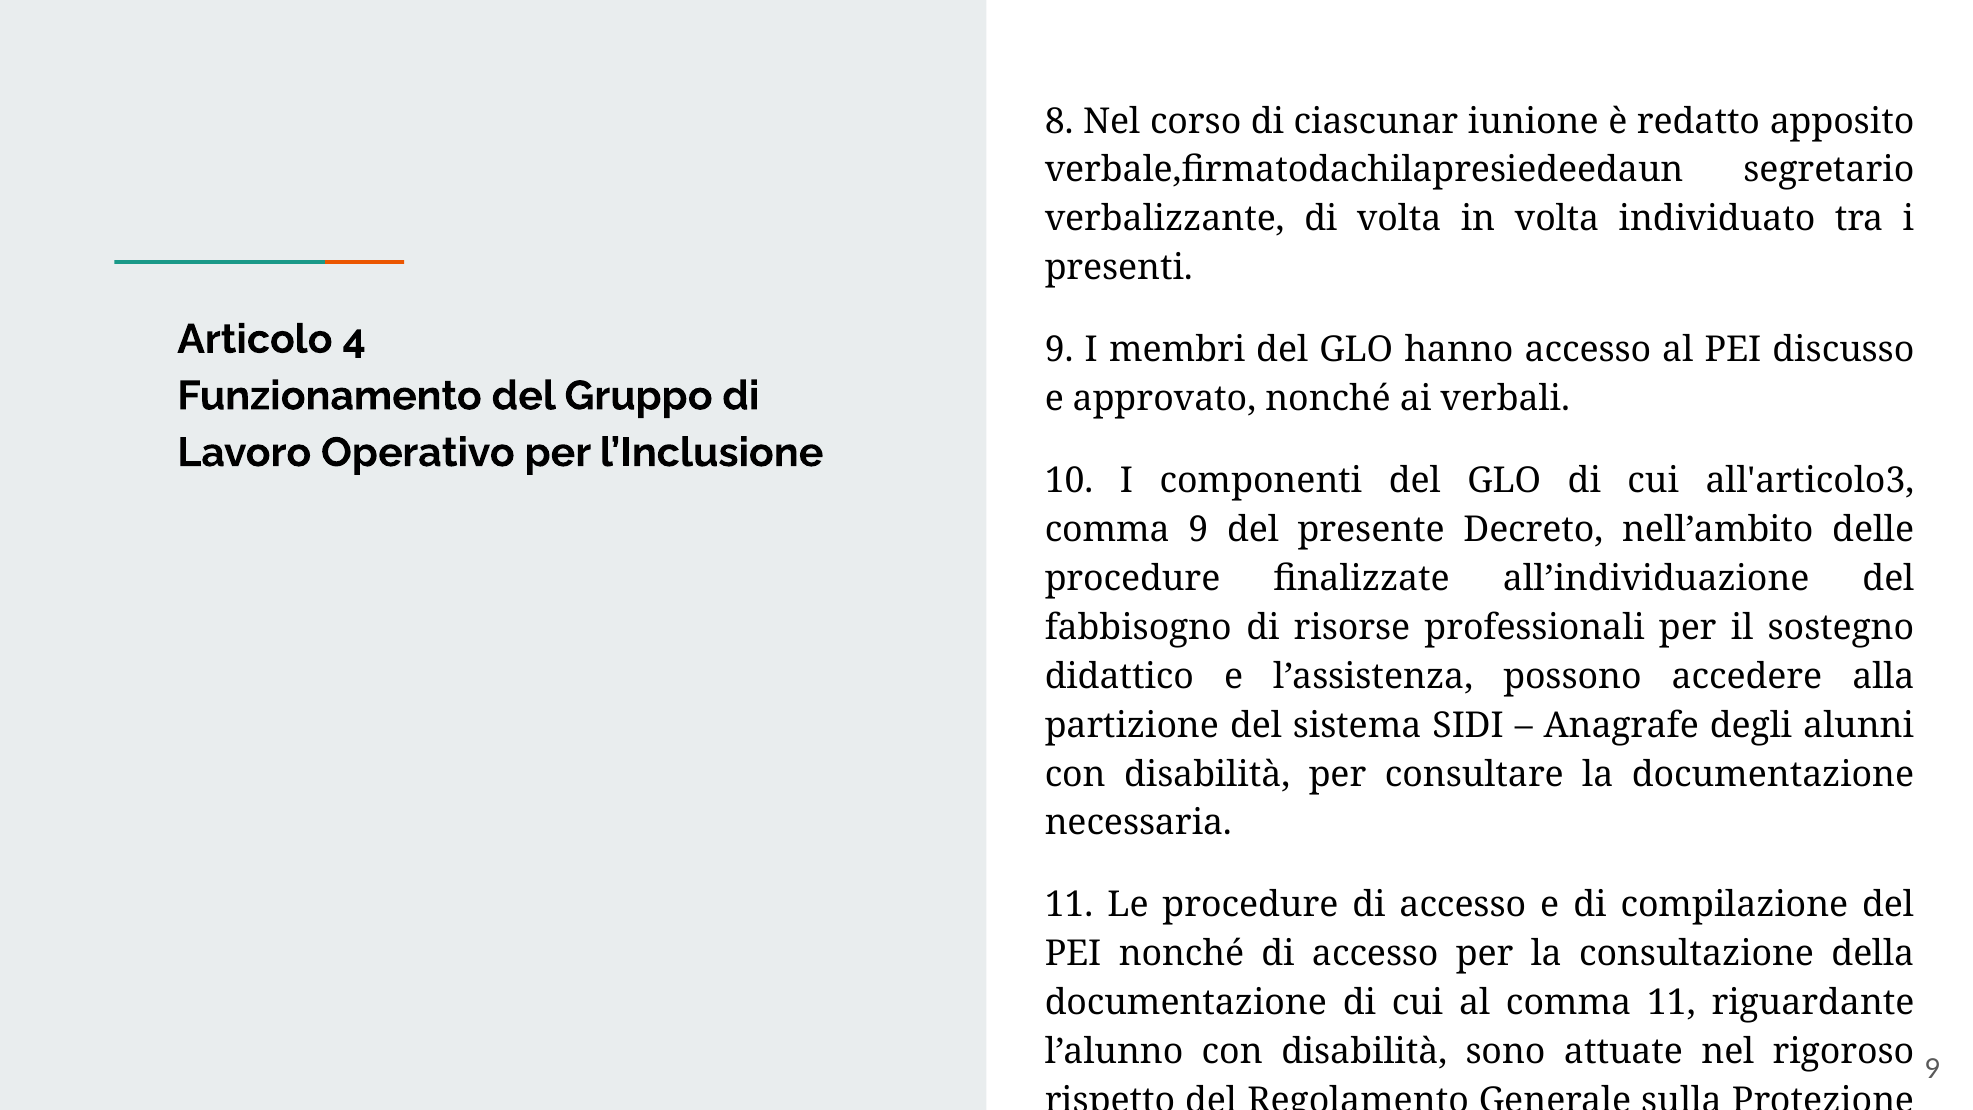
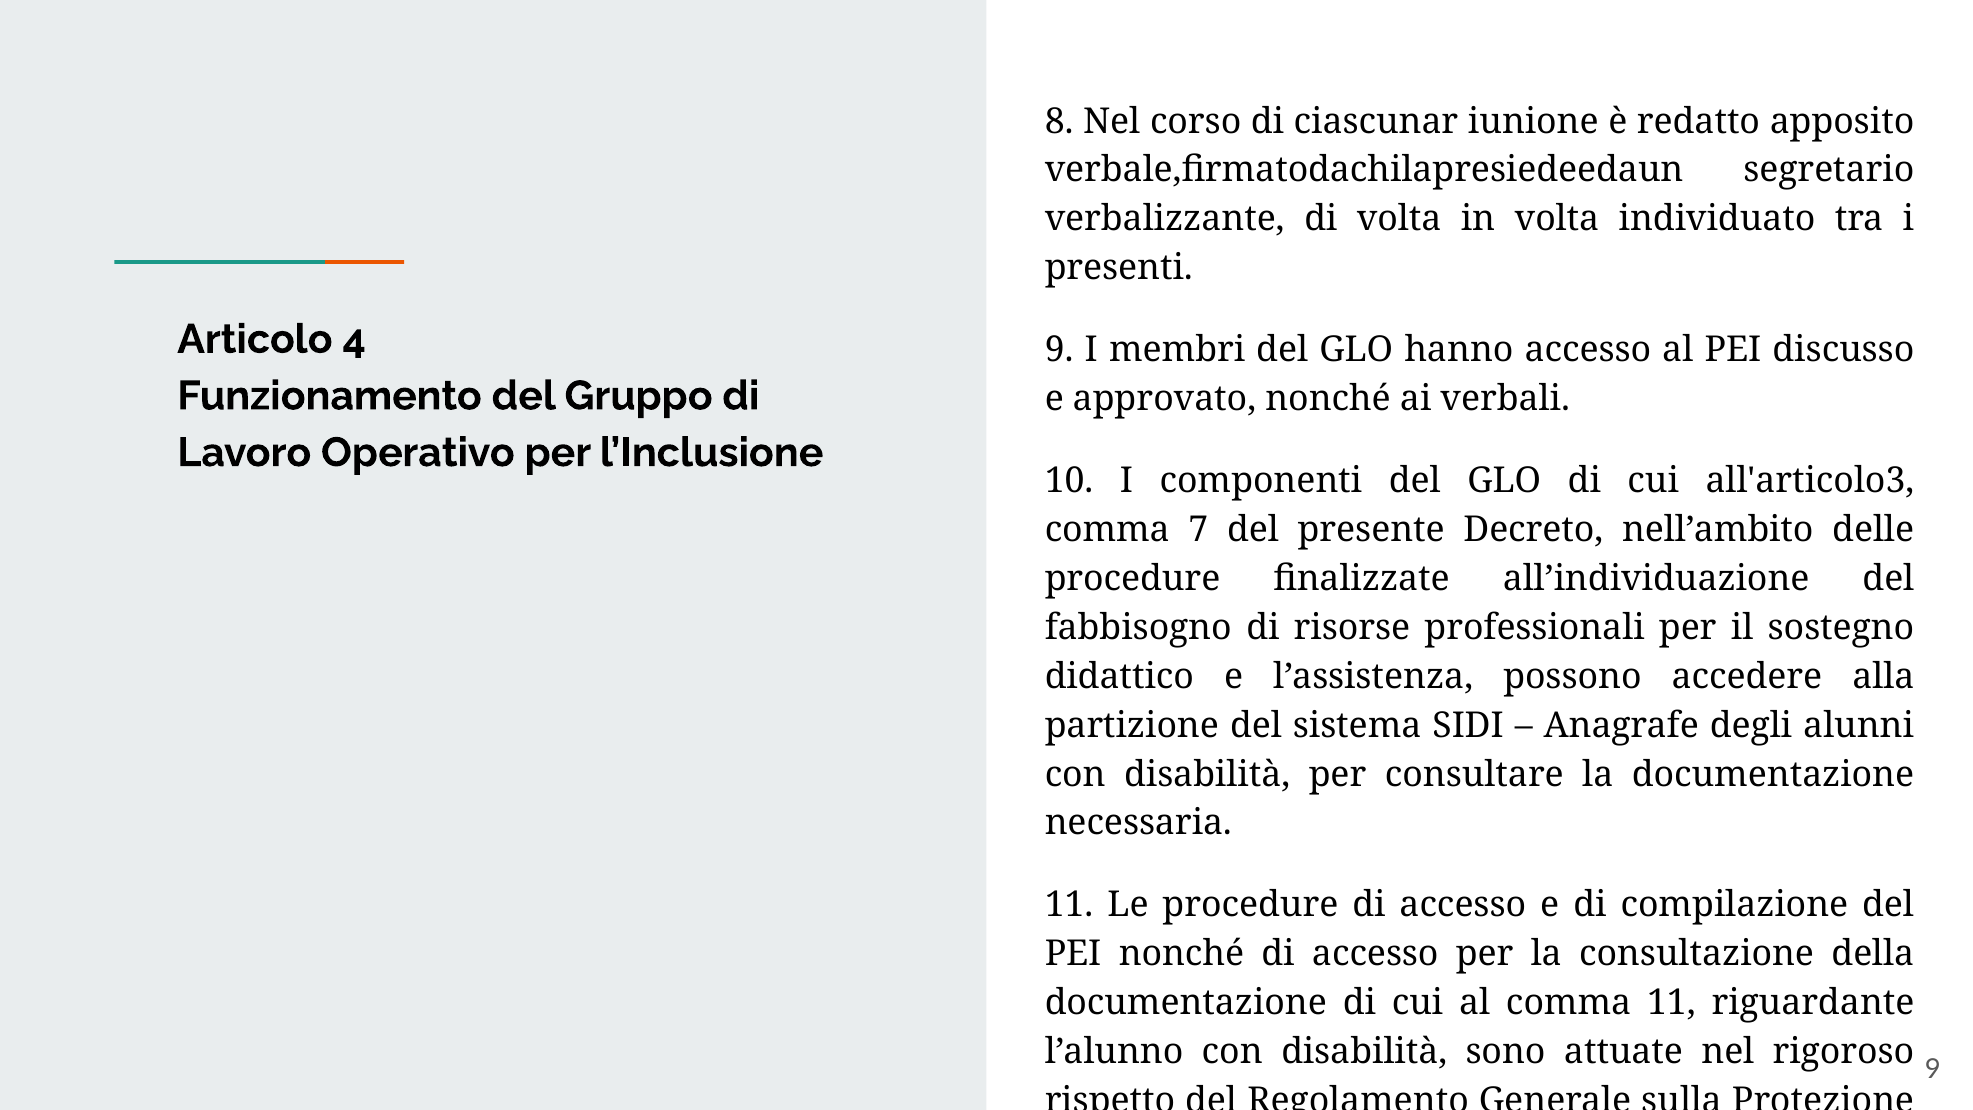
comma 9: 9 -> 7
